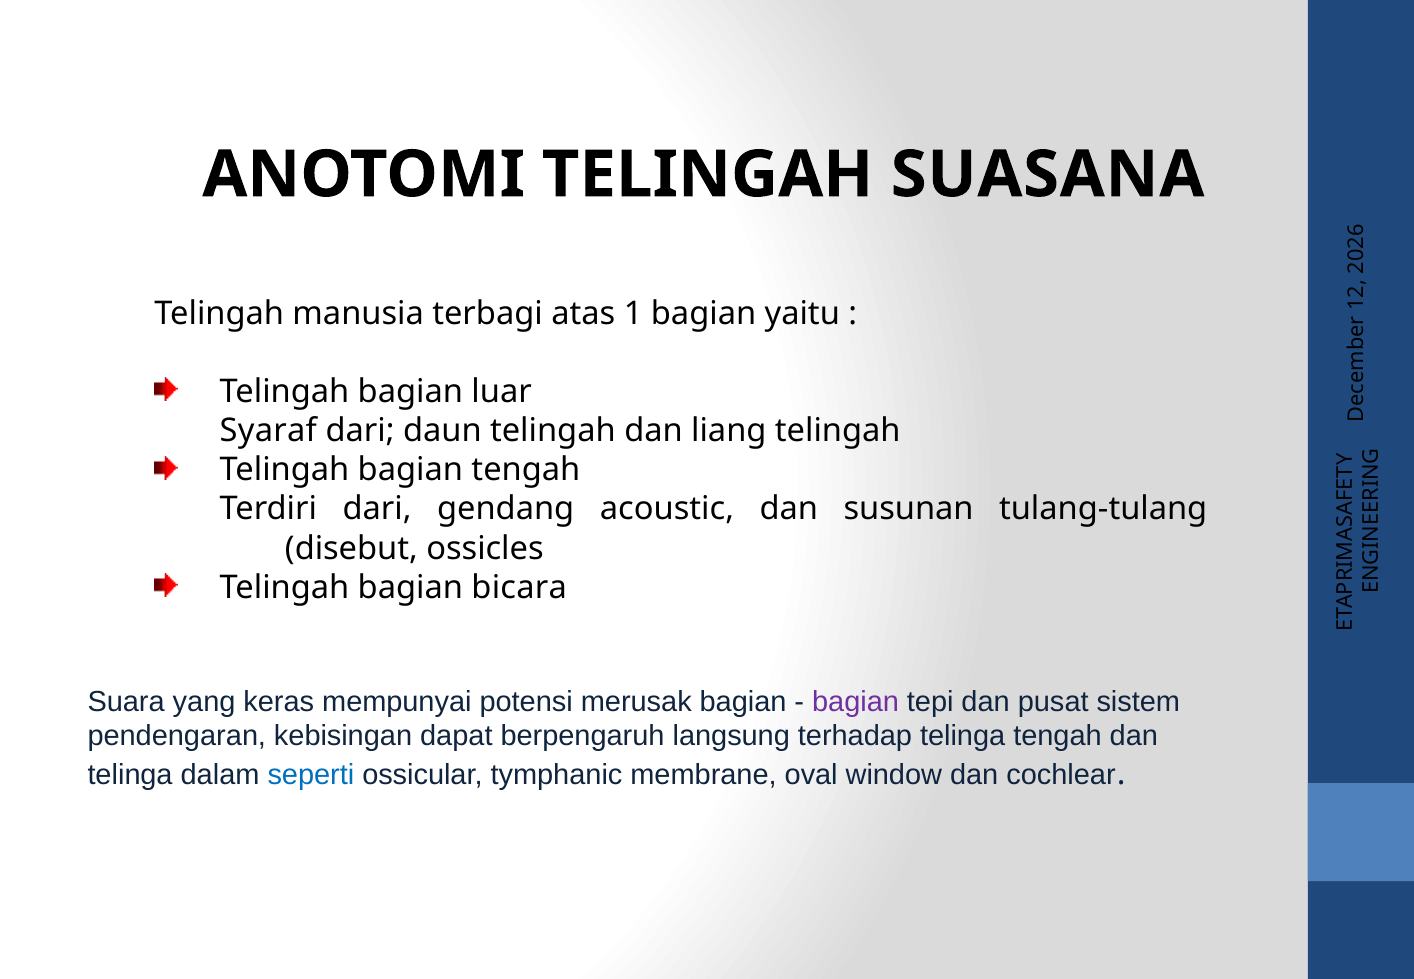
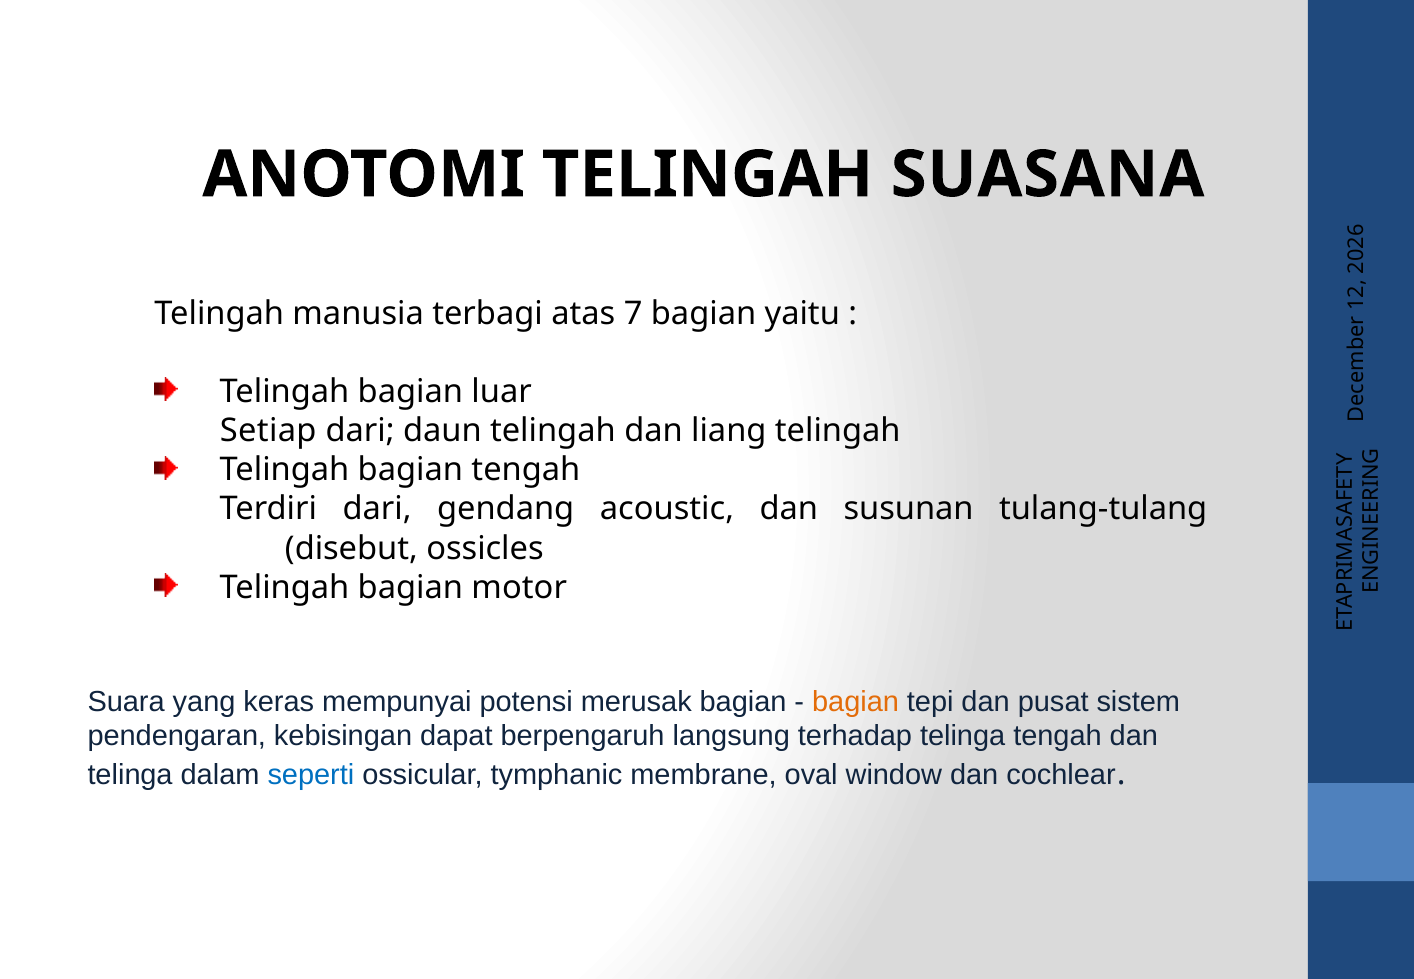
atas 1: 1 -> 7
Syaraf: Syaraf -> Setiap
bicara: bicara -> motor
bagian at (856, 701) colour: purple -> orange
